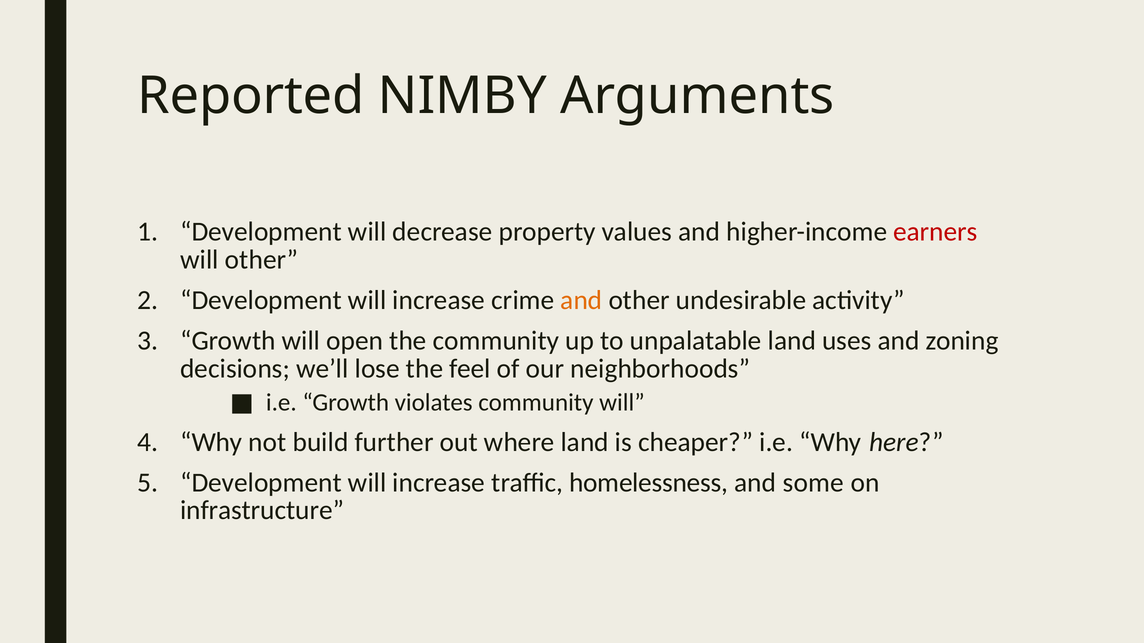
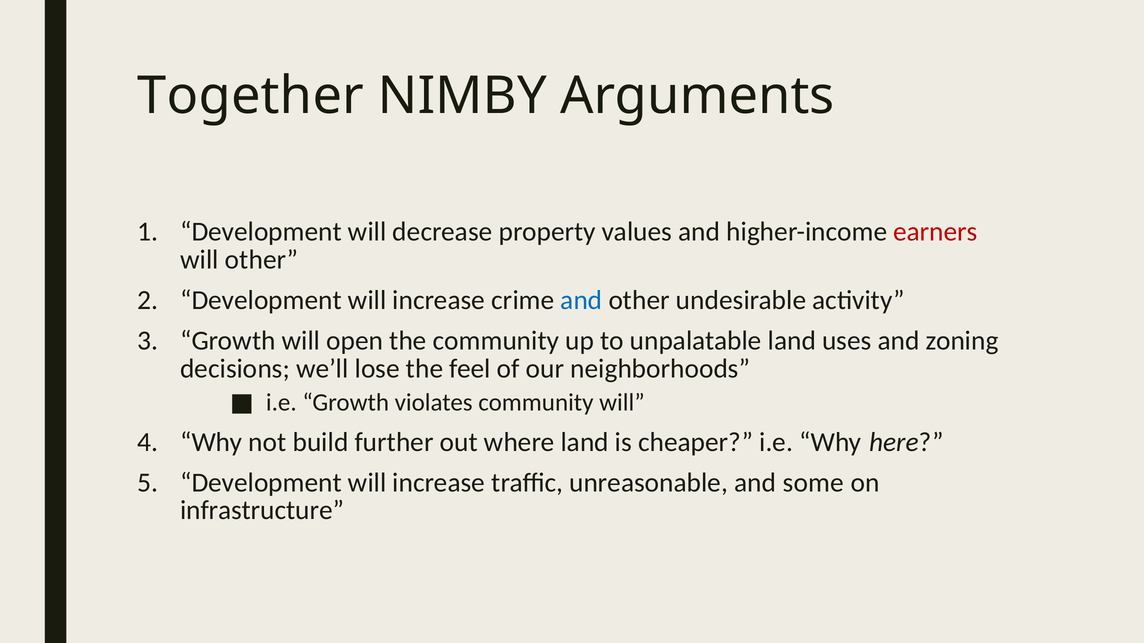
Reported: Reported -> Together
and at (581, 300) colour: orange -> blue
homelessness: homelessness -> unreasonable
